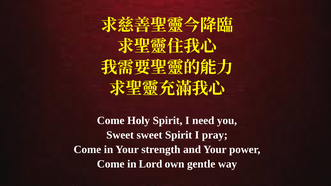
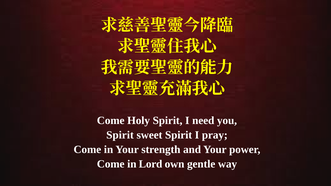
Sweet at (120, 135): Sweet -> Spirit
